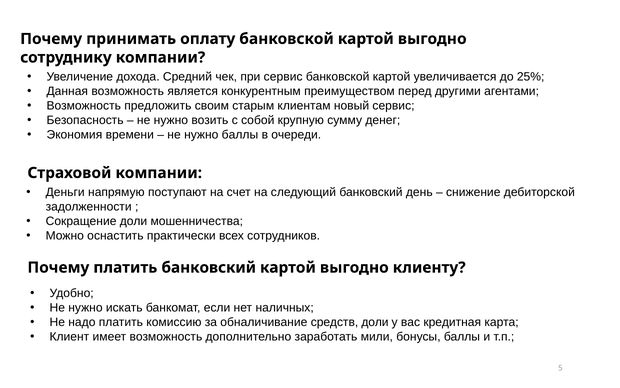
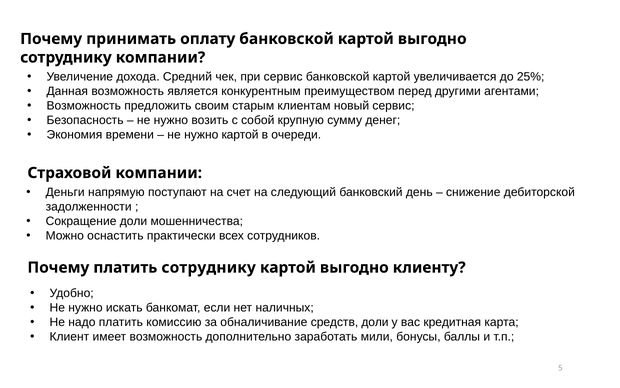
нужно баллы: баллы -> картой
платить банковский: банковский -> сотруднику
